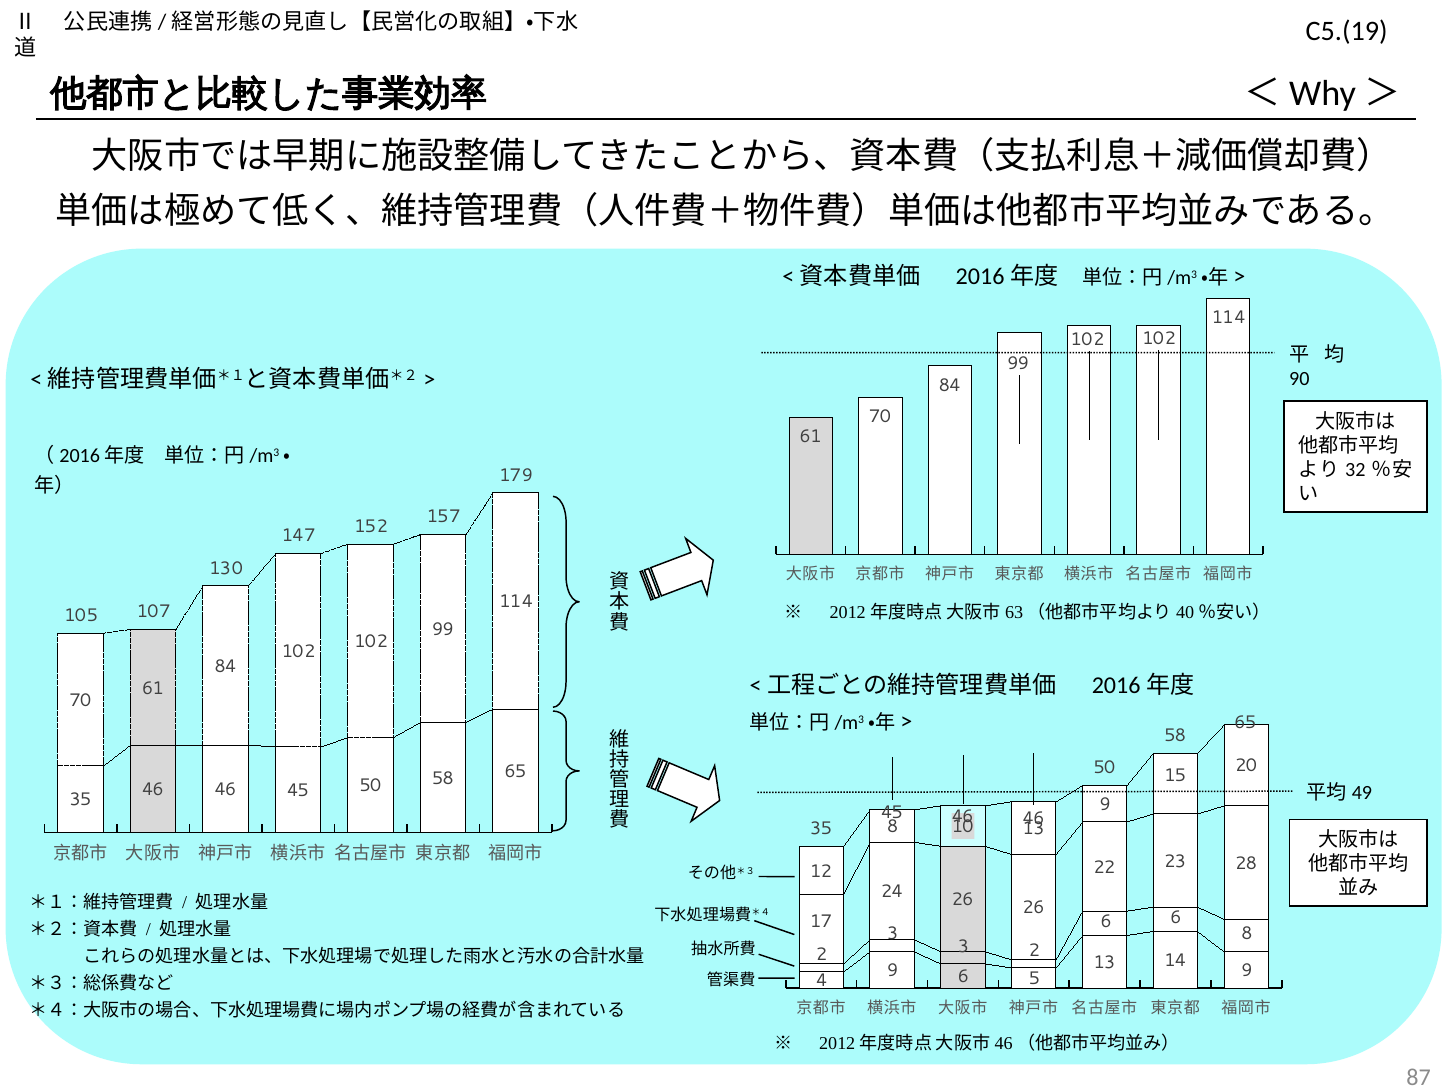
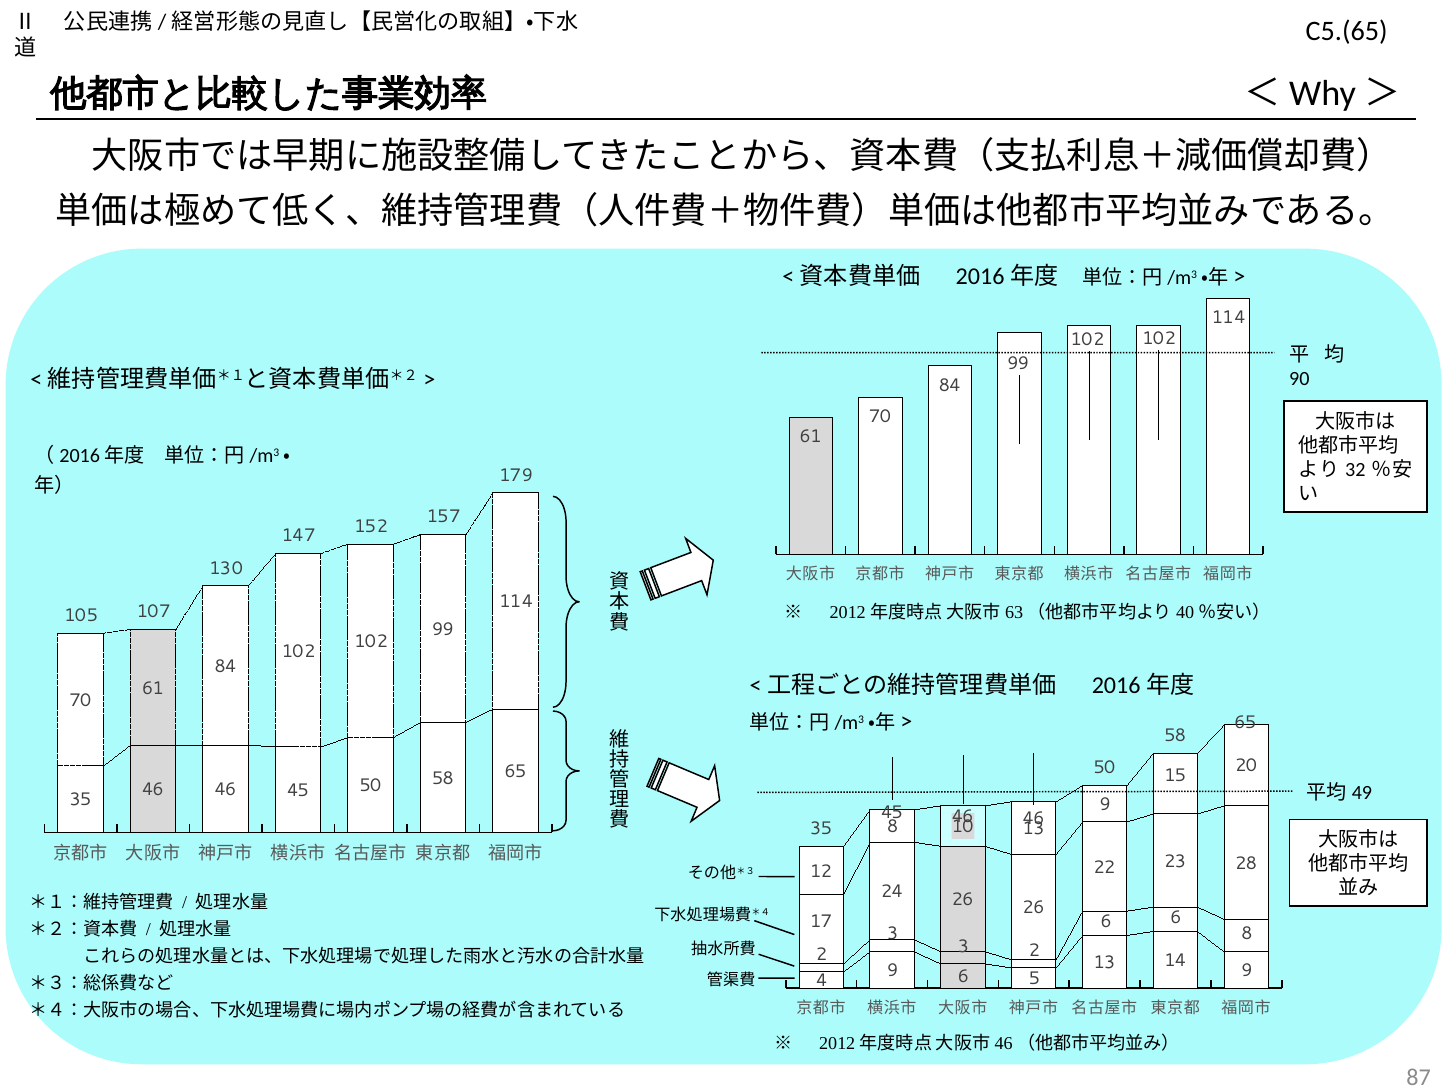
C5.(19: C5.(19 -> C5.(65
